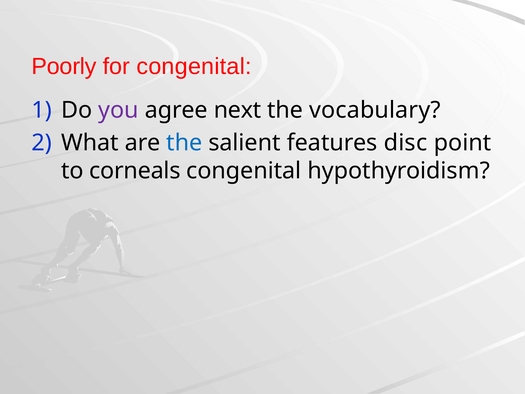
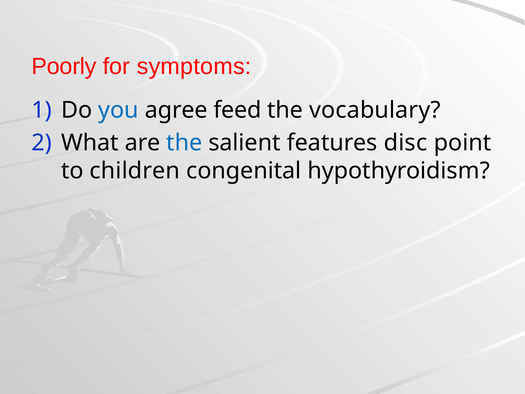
for congenital: congenital -> symptoms
you colour: purple -> blue
next: next -> feed
corneals: corneals -> children
